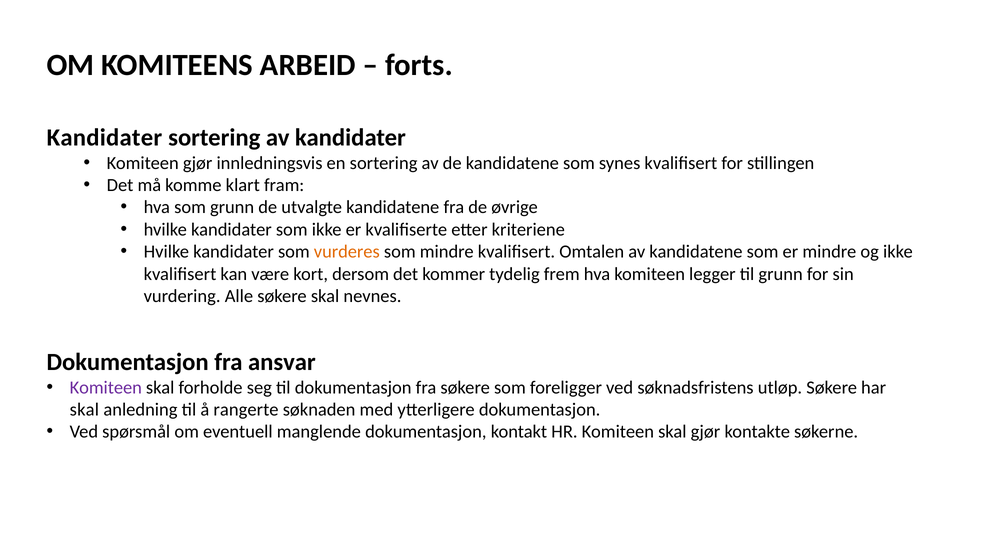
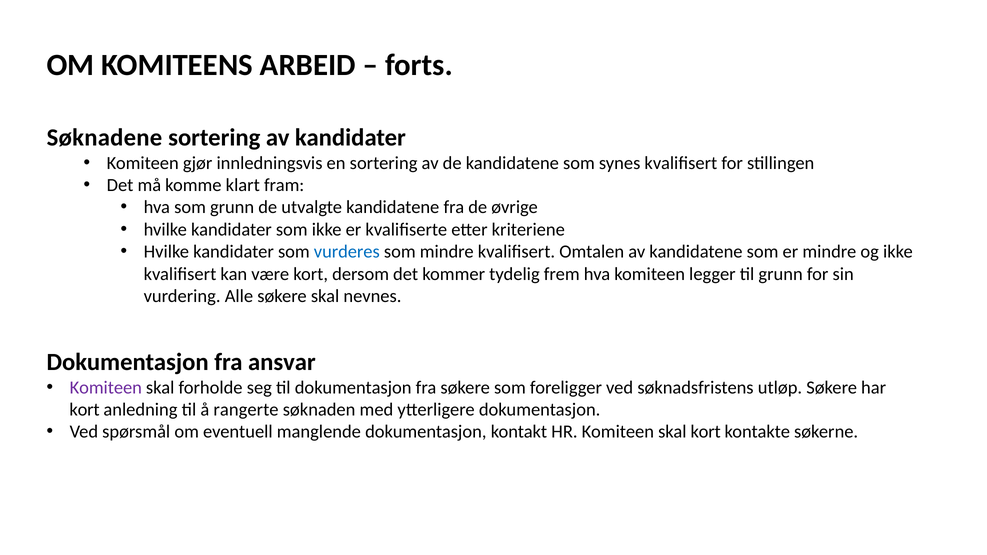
Kandidater at (104, 138): Kandidater -> Søknadene
vurderes colour: orange -> blue
skal at (84, 410): skal -> kort
skal gjør: gjør -> kort
